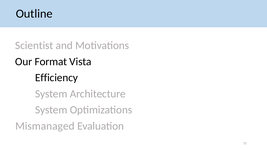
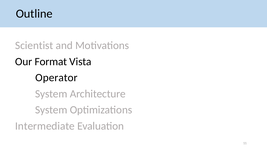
Efficiency: Efficiency -> Operator
Mismanaged: Mismanaged -> Intermediate
